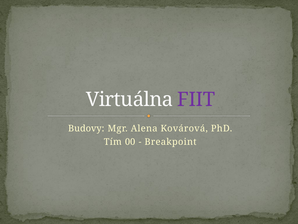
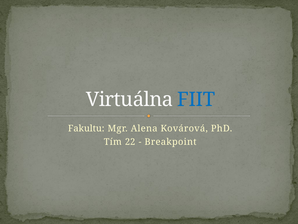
FIIT colour: purple -> blue
Budovy: Budovy -> Fakultu
00: 00 -> 22
